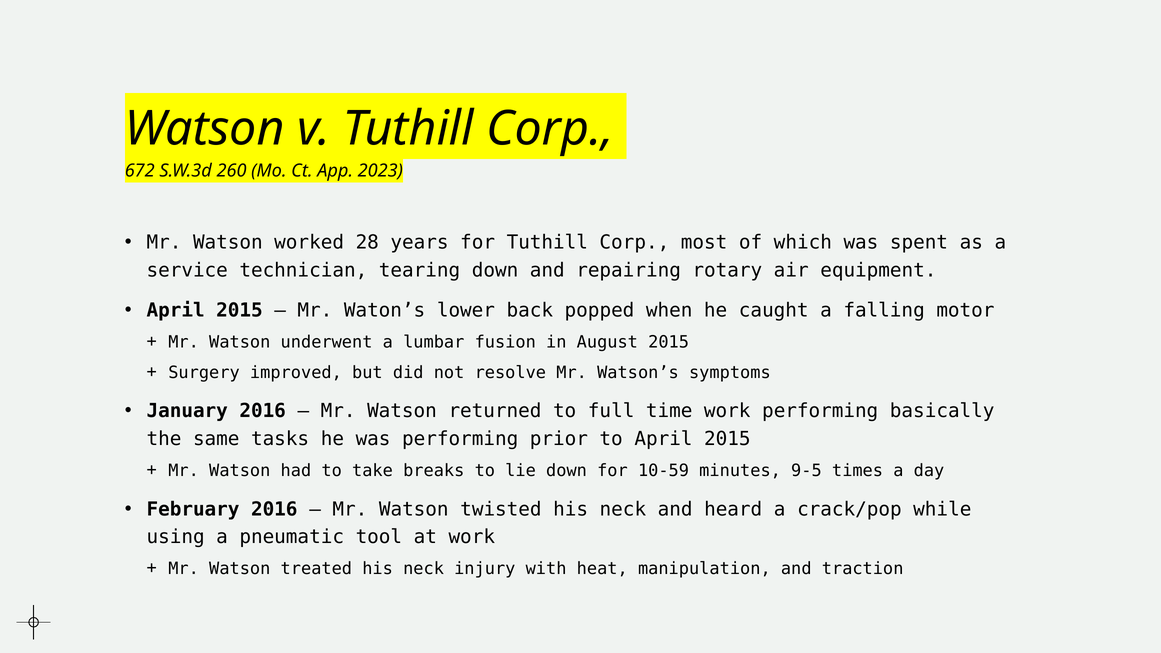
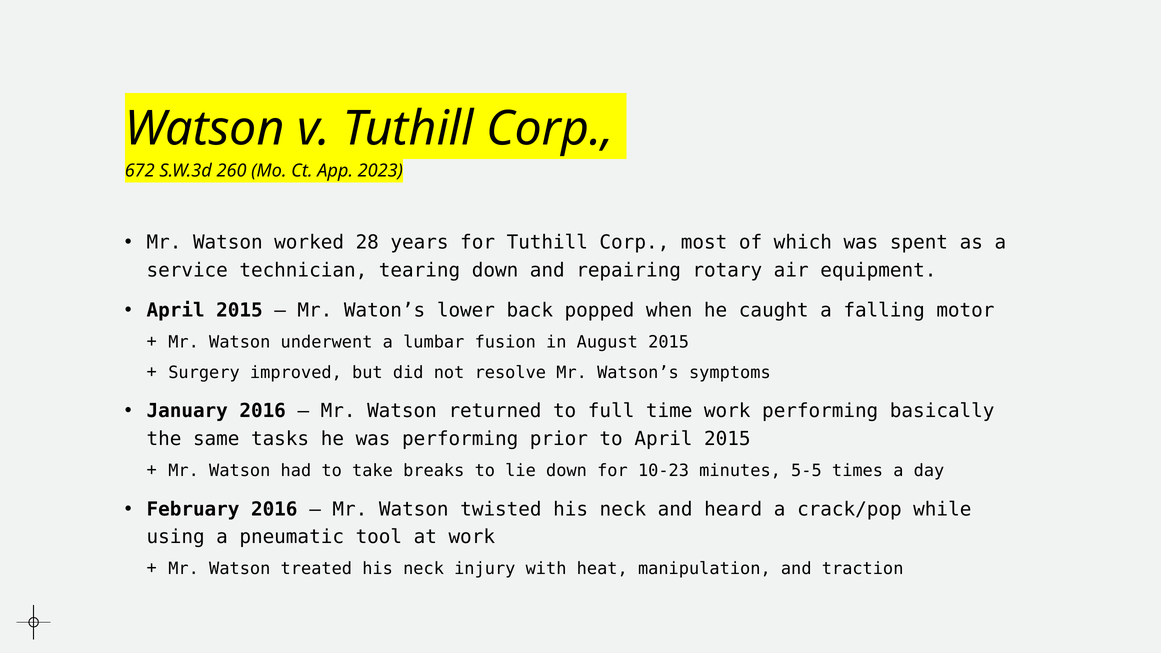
10-59: 10-59 -> 10-23
9-5: 9-5 -> 5-5
